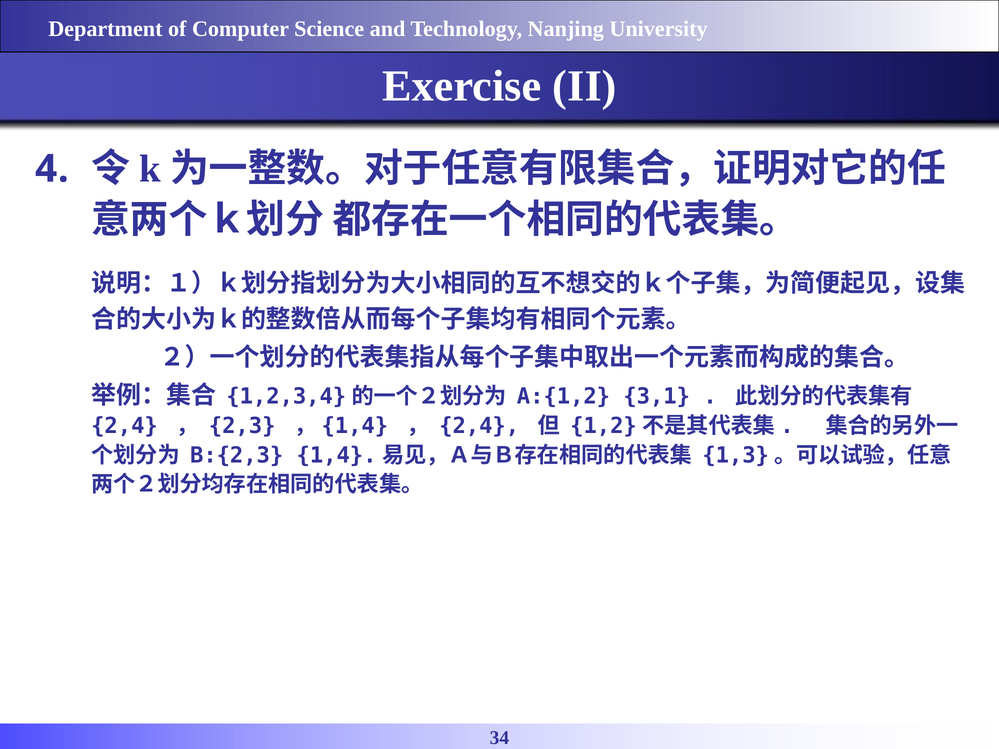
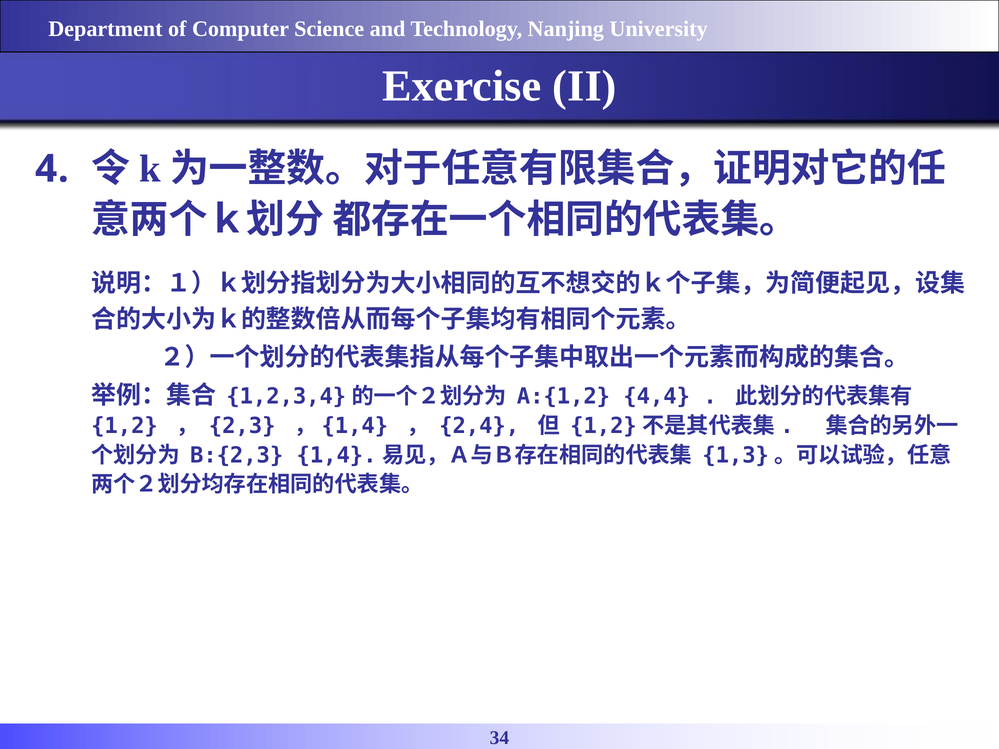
3,1: 3,1 -> 4,4
2,4 at (124, 426): 2,4 -> 1,2
